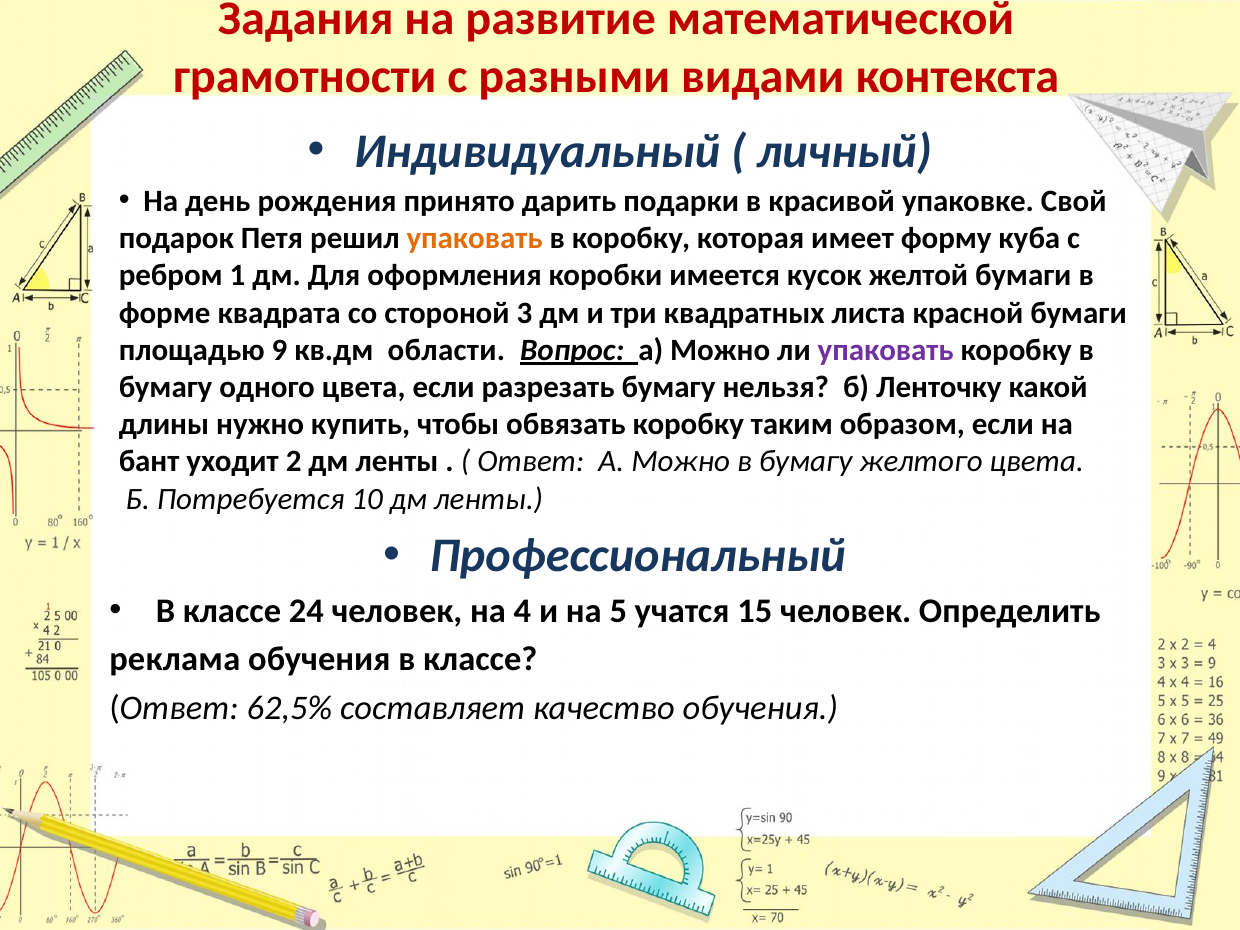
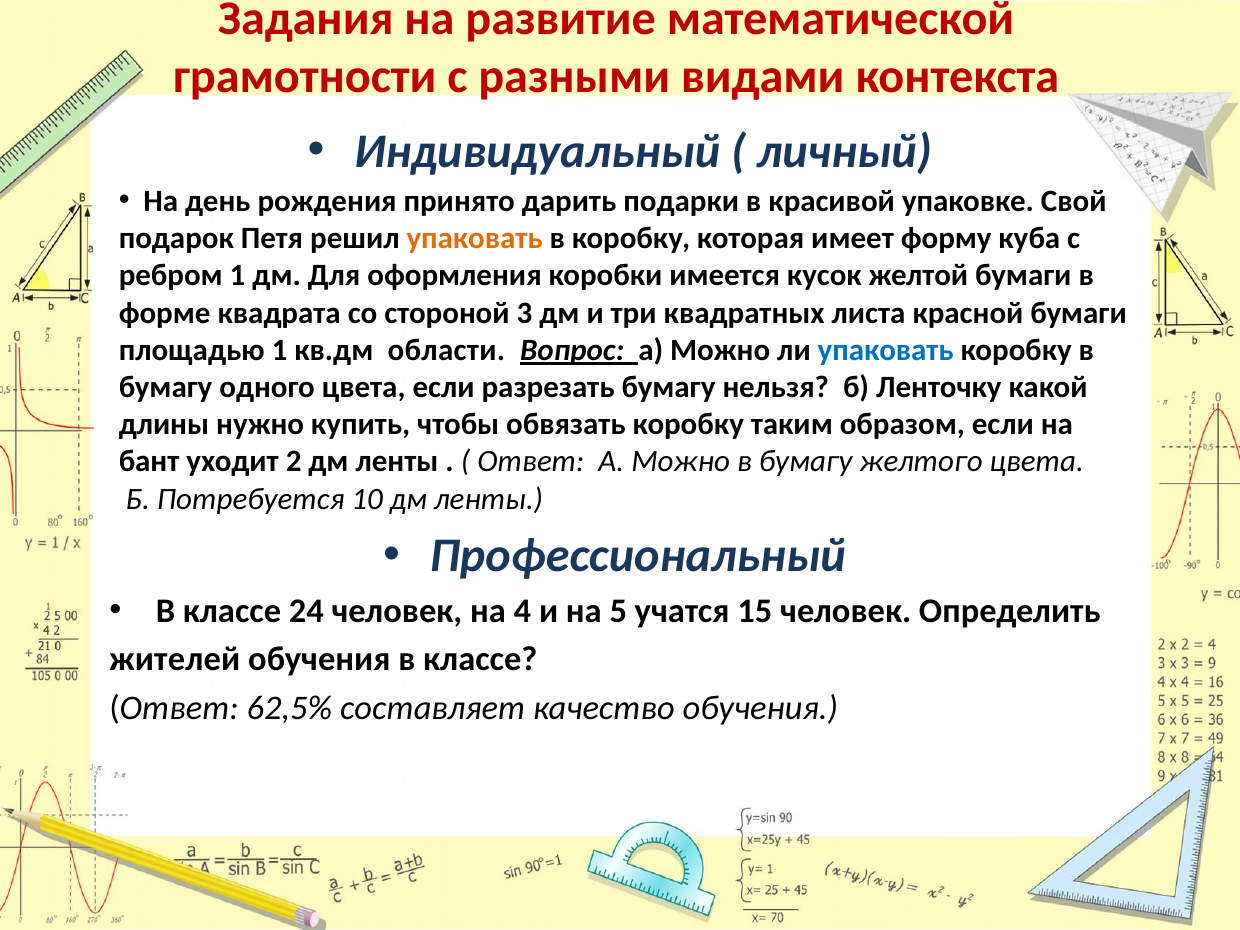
площадью 9: 9 -> 1
упаковать at (886, 350) colour: purple -> blue
реклама: реклама -> жителей
